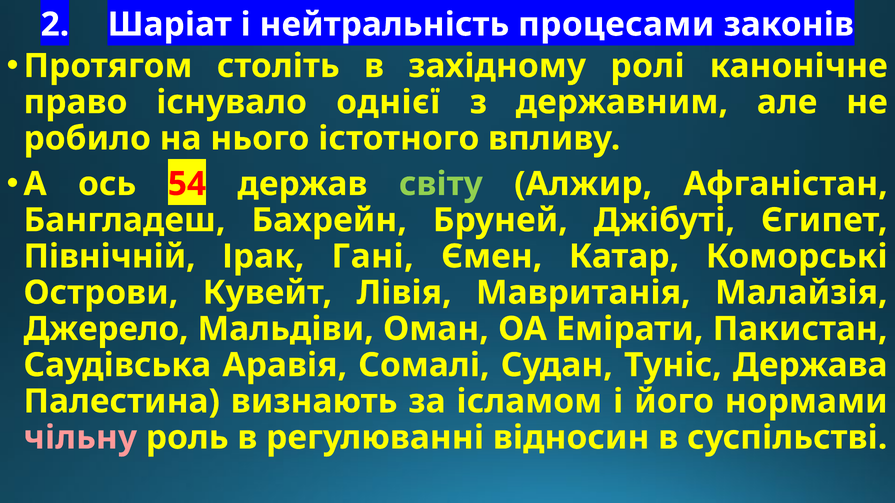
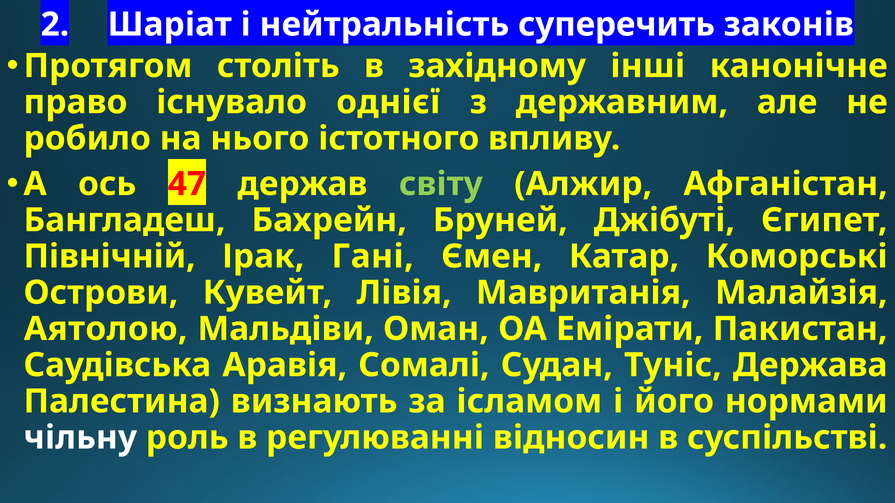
процесами: процесами -> суперечить
ролі: ролі -> інші
54: 54 -> 47
Джерело: Джерело -> Аятолою
чільну colour: pink -> white
